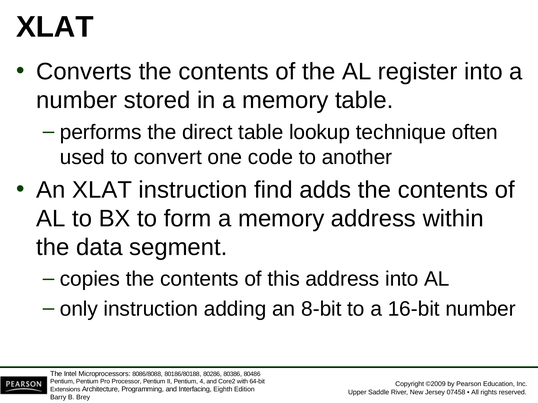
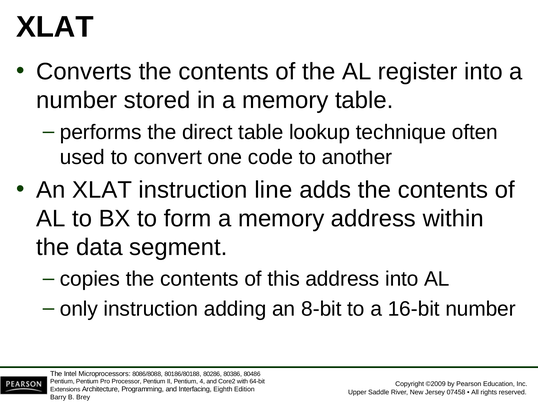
find: find -> line
